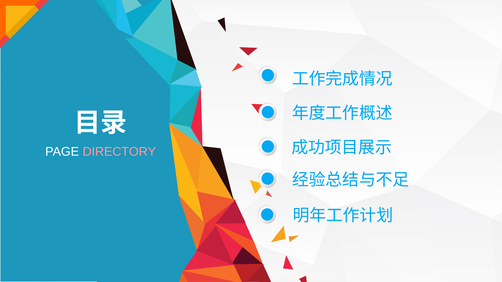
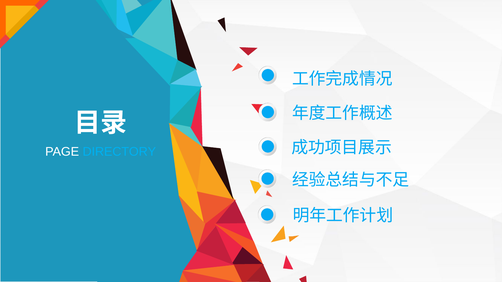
DIRECTORY colour: pink -> light blue
